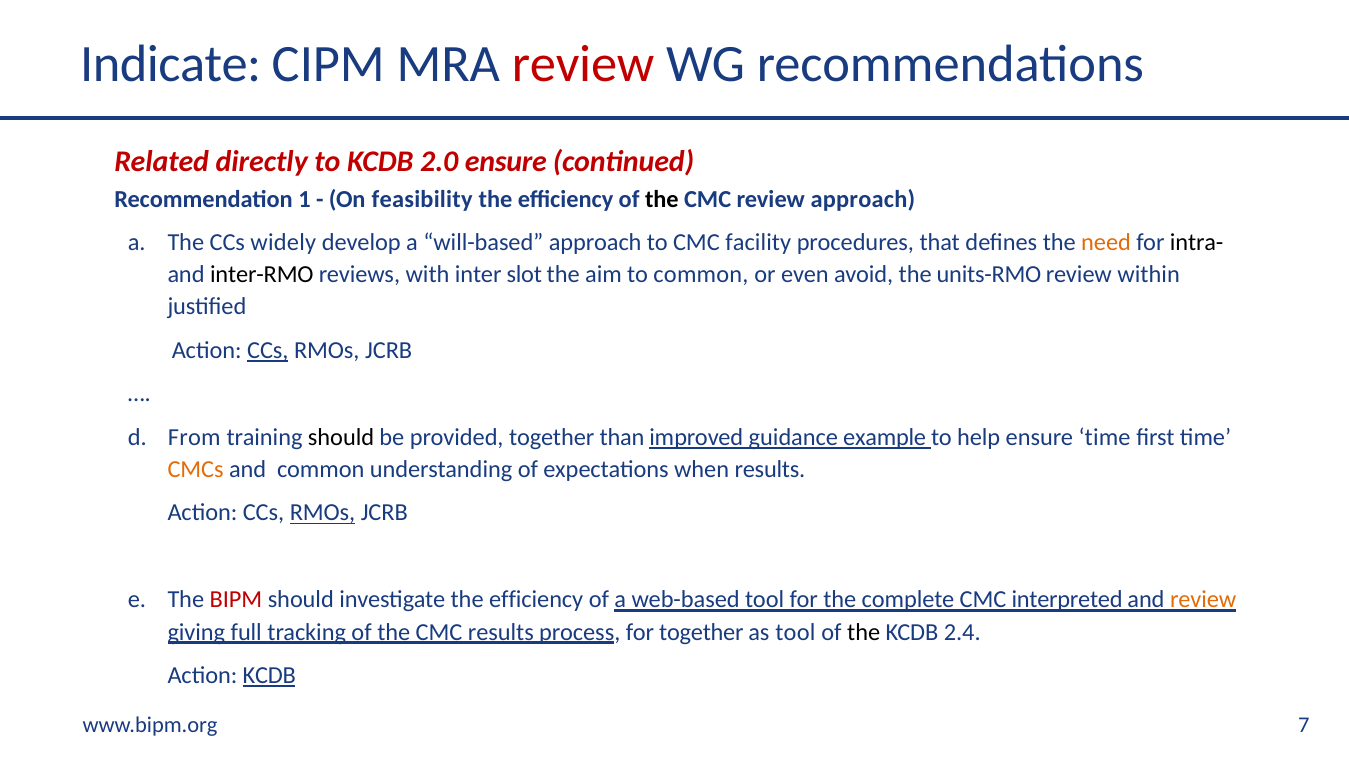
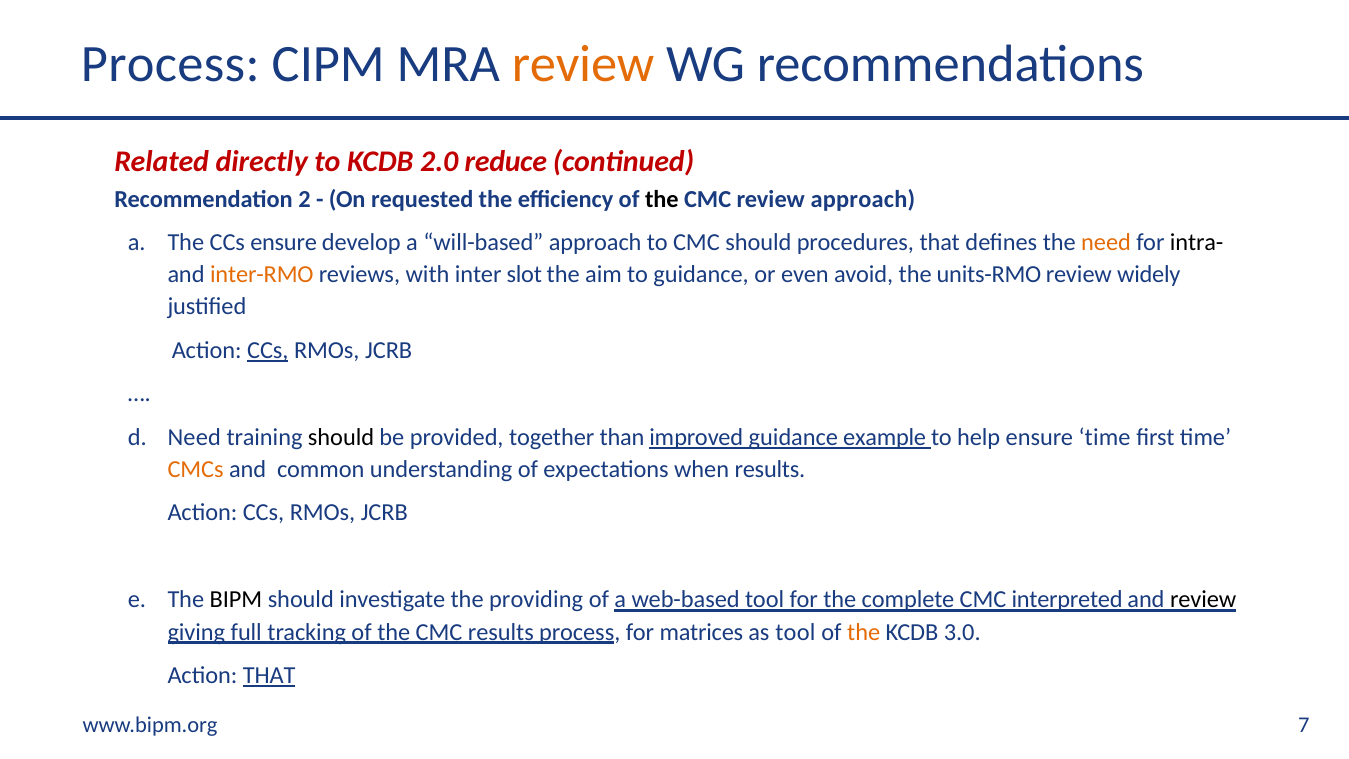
Indicate at (171, 64): Indicate -> Process
review at (583, 64) colour: red -> orange
2.0 ensure: ensure -> reduce
1: 1 -> 2
feasibility: feasibility -> requested
CCs widely: widely -> ensure
CMC facility: facility -> should
inter-RMO colour: black -> orange
to common: common -> guidance
within: within -> widely
d From: From -> Need
RMOs at (323, 513) underline: present -> none
BIPM colour: red -> black
investigate the efficiency: efficiency -> providing
review at (1203, 600) colour: orange -> black
for together: together -> matrices
the at (864, 632) colour: black -> orange
2.4: 2.4 -> 3.0
Action KCDB: KCDB -> THAT
